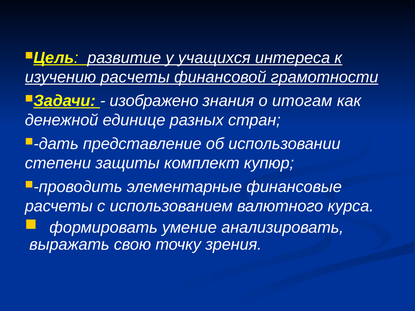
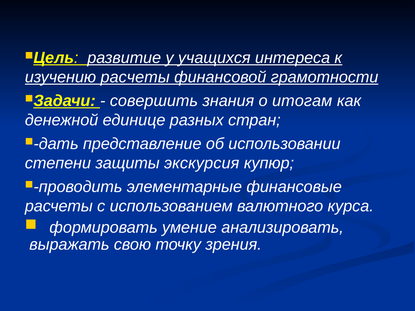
изображено: изображено -> совершить
комплект: комплект -> экскурсия
